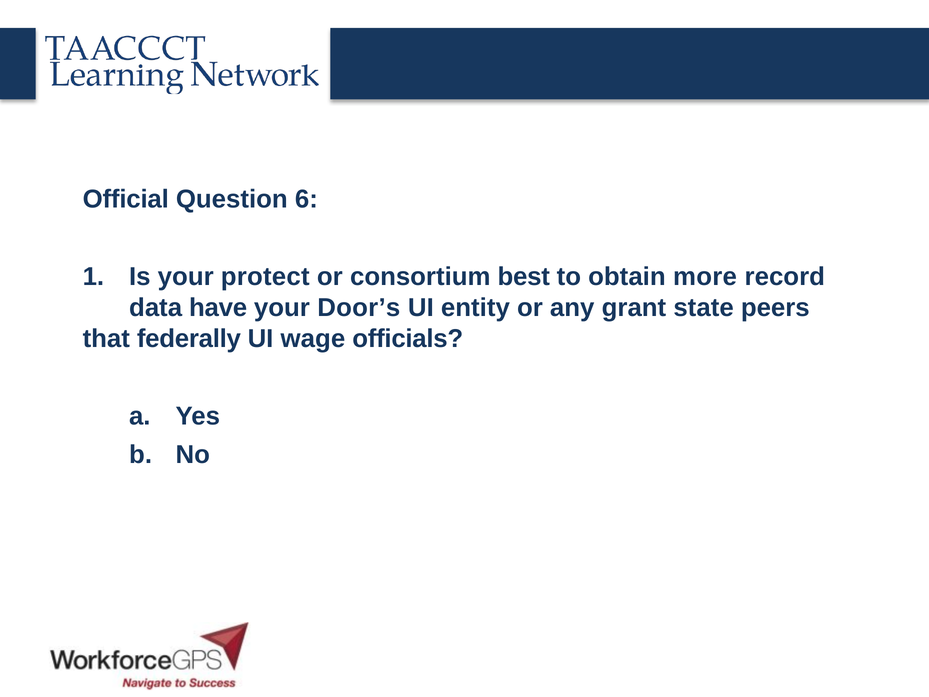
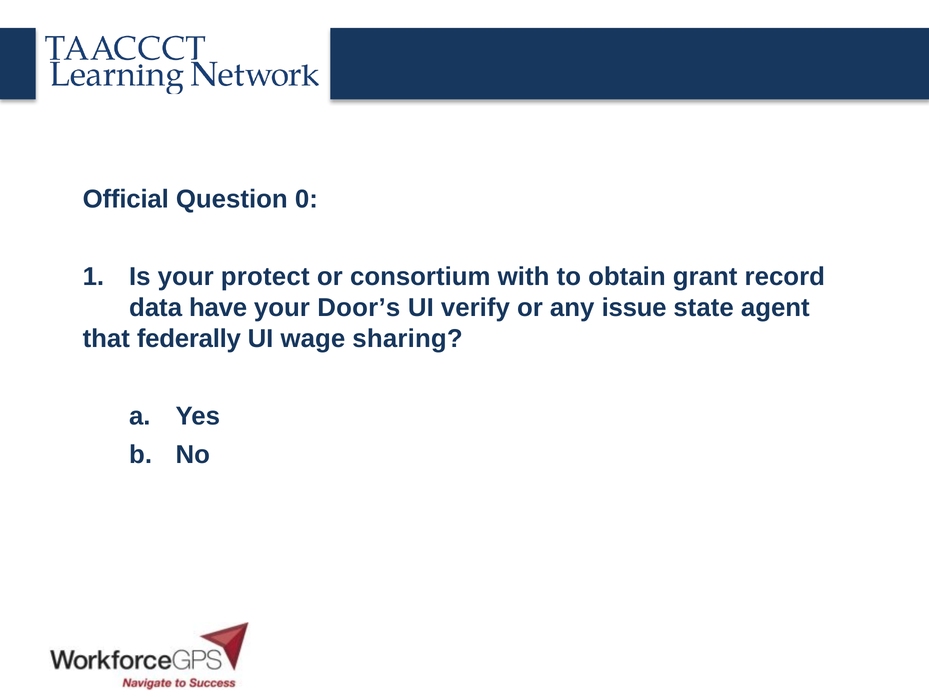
6: 6 -> 0
best: best -> with
more: more -> grant
entity: entity -> verify
grant: grant -> issue
peers: peers -> agent
officials: officials -> sharing
